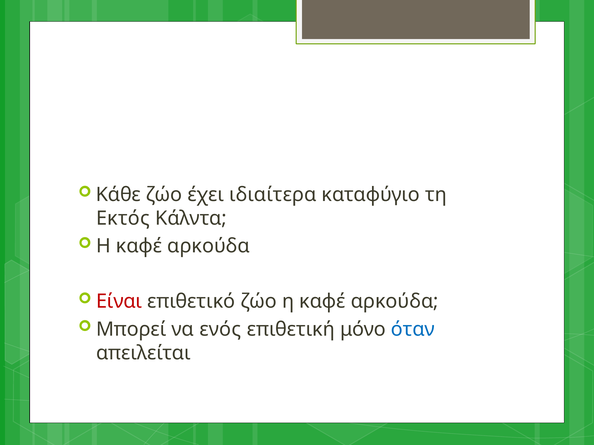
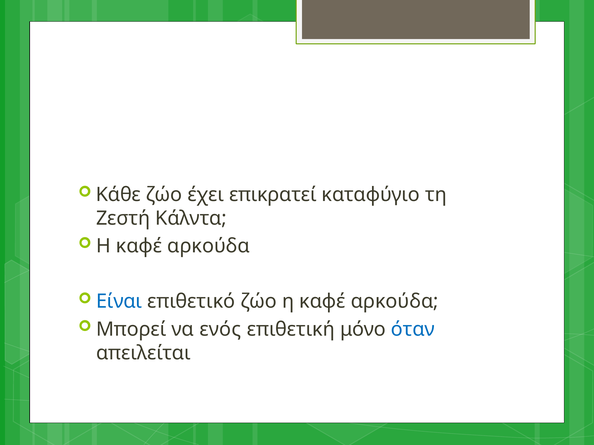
ιδιαίτερα: ιδιαίτερα -> επικρατεί
Εκτός: Εκτός -> Ζεστή
Είναι colour: red -> blue
